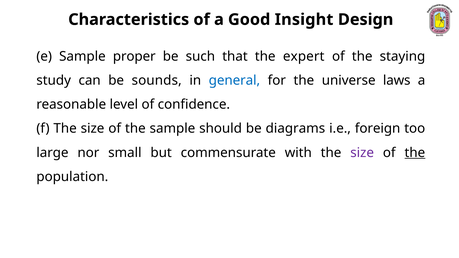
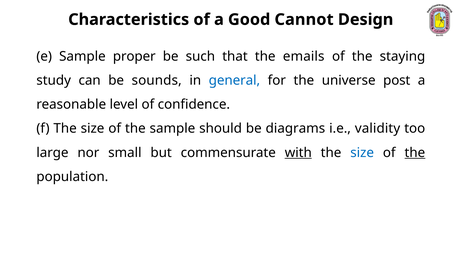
Insight: Insight -> Cannot
expert: expert -> emails
laws: laws -> post
foreign: foreign -> validity
with underline: none -> present
size at (362, 153) colour: purple -> blue
